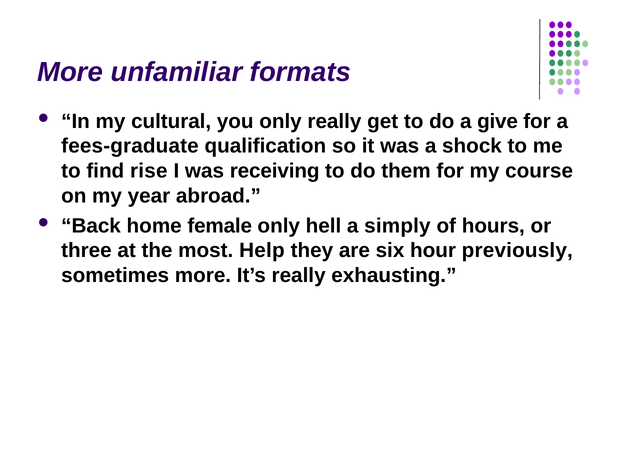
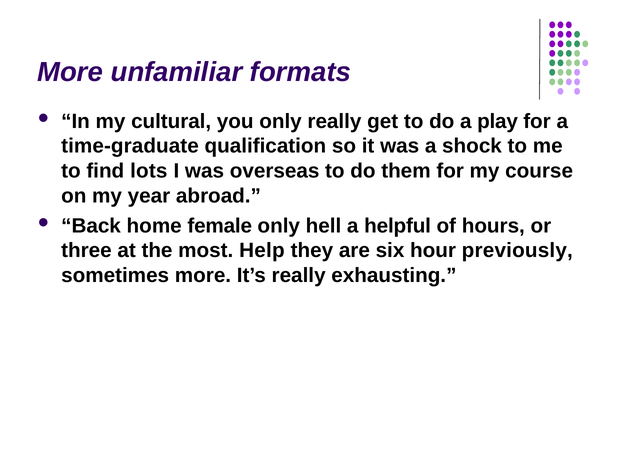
give: give -> play
fees-graduate: fees-graduate -> time-graduate
rise: rise -> lots
receiving: receiving -> overseas
simply: simply -> helpful
